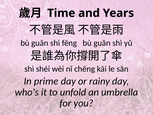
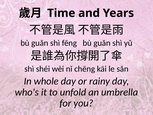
prime: prime -> whole
